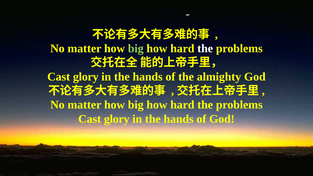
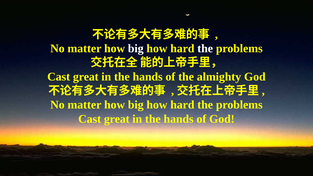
big at (136, 49) colour: light green -> white
glory at (86, 77): glory -> great
glory at (117, 119): glory -> great
